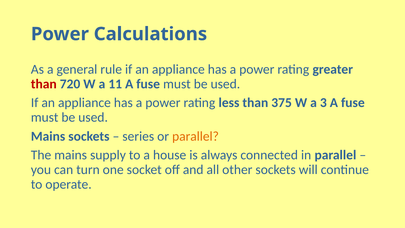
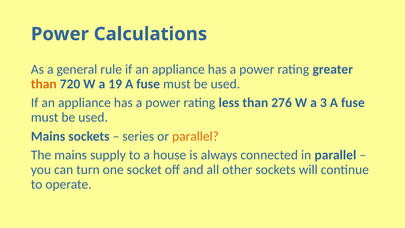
than at (44, 84) colour: red -> orange
11: 11 -> 19
375: 375 -> 276
